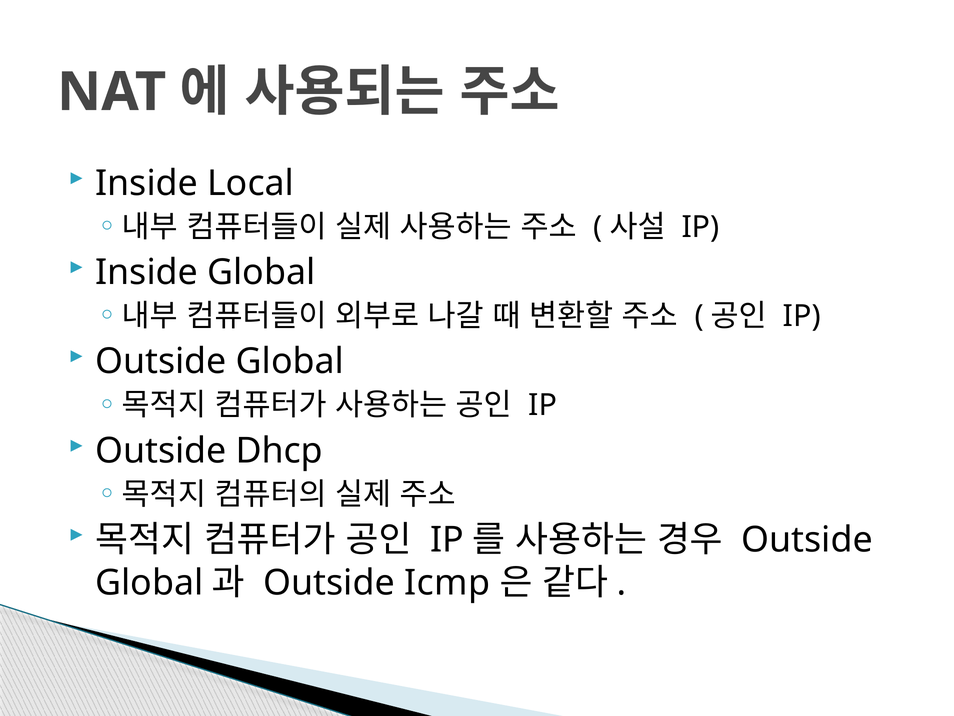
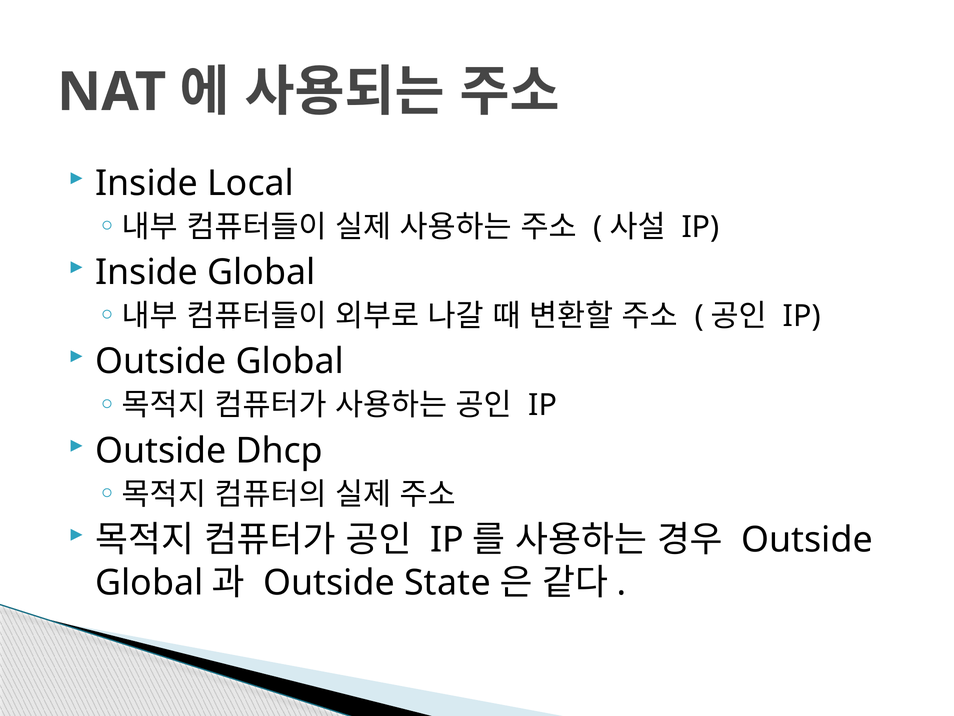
Icmp: Icmp -> State
